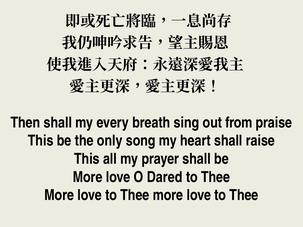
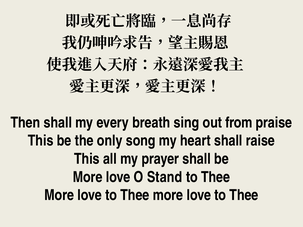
Dared: Dared -> Stand
